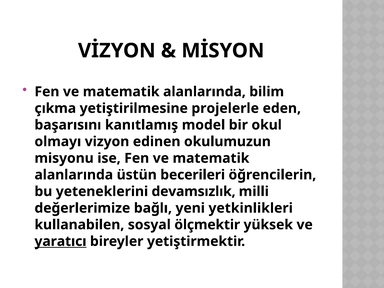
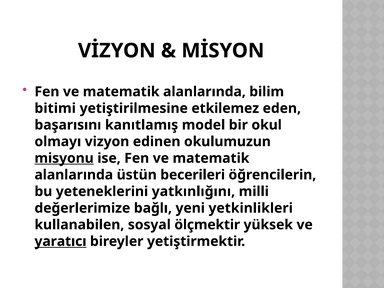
çıkma: çıkma -> bitimi
projelerle: projelerle -> etkilemez
misyonu underline: none -> present
devamsızlık: devamsızlık -> yatkınlığını
